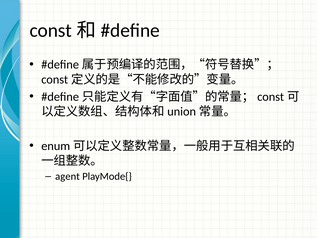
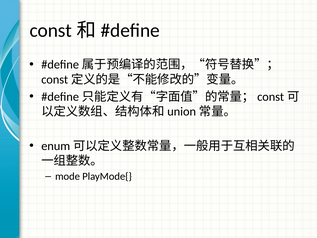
agent: agent -> mode
